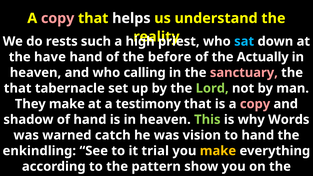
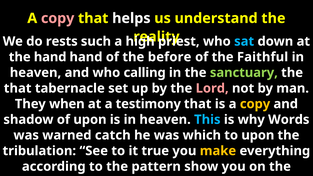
the have: have -> hand
Actually: Actually -> Faithful
sanctuary colour: pink -> light green
Lord colour: light green -> pink
They make: make -> when
copy at (255, 104) colour: pink -> yellow
of hand: hand -> upon
This colour: light green -> light blue
vision: vision -> which
to hand: hand -> upon
enkindling: enkindling -> tribulation
trial: trial -> true
